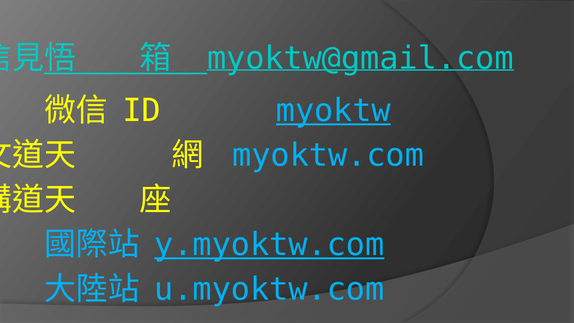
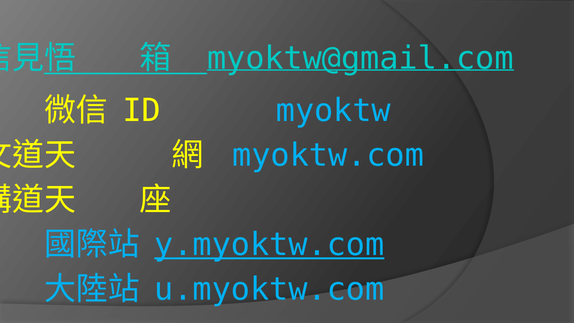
myoktw underline: present -> none
